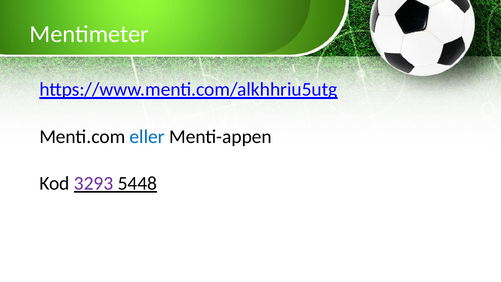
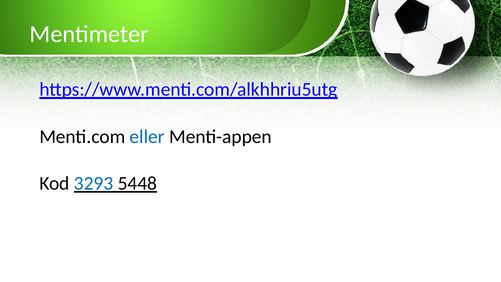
3293 colour: purple -> blue
